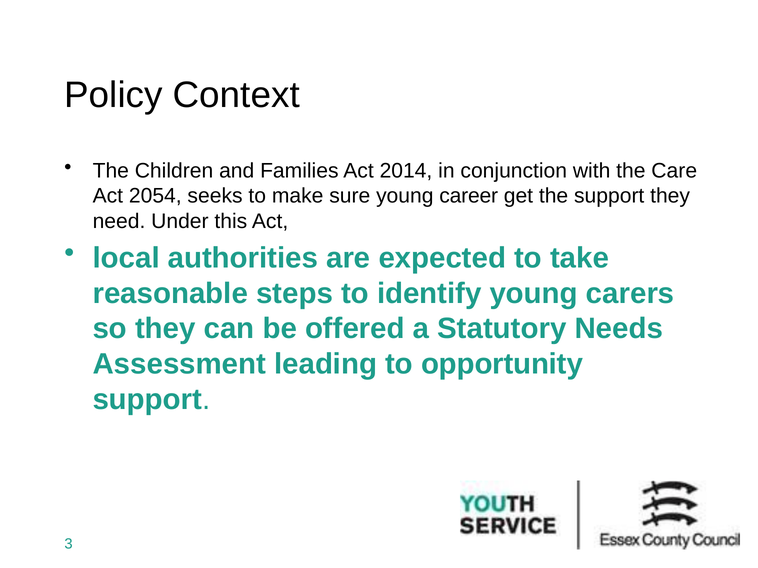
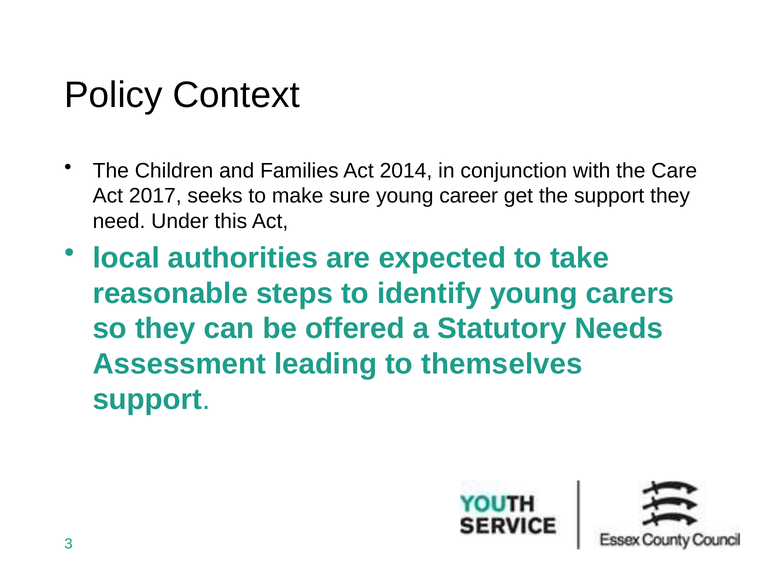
2054: 2054 -> 2017
opportunity: opportunity -> themselves
